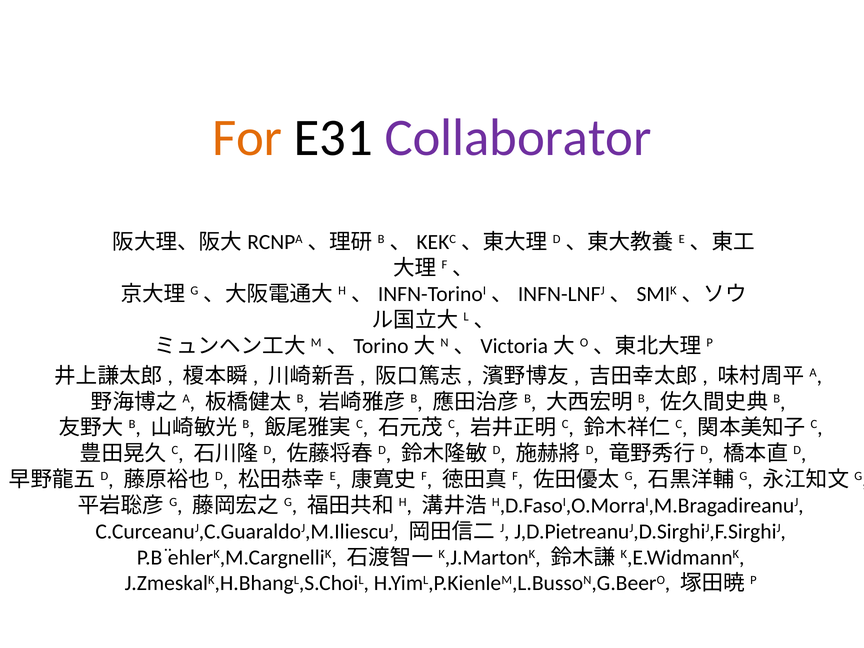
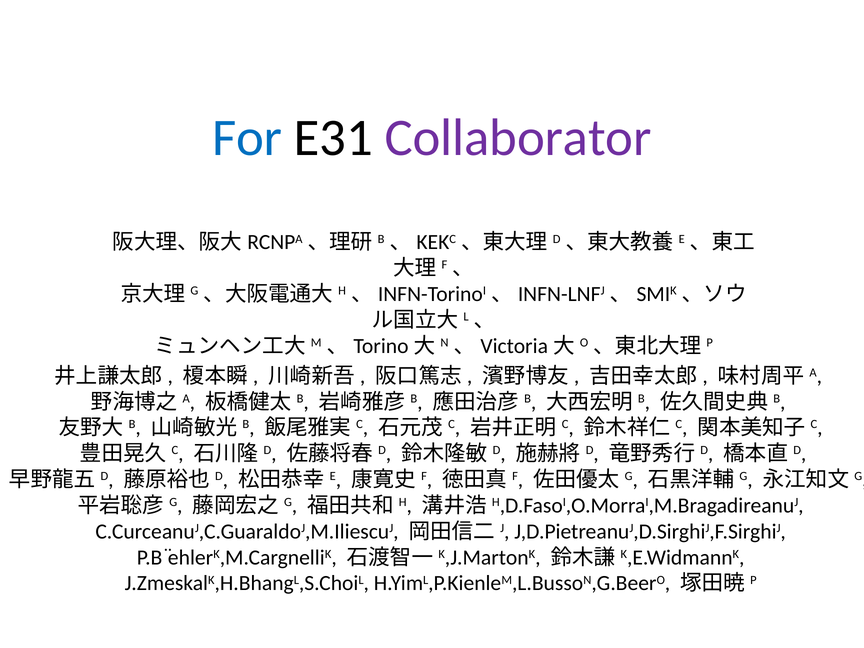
For colour: orange -> blue
